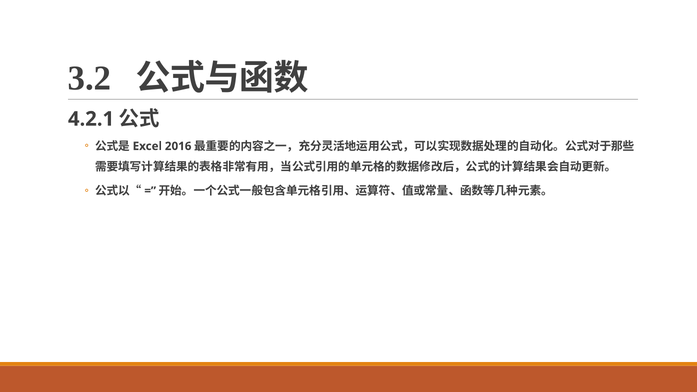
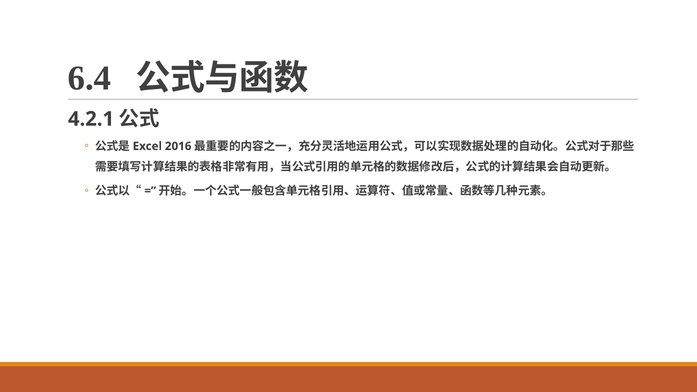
3.2: 3.2 -> 6.4
